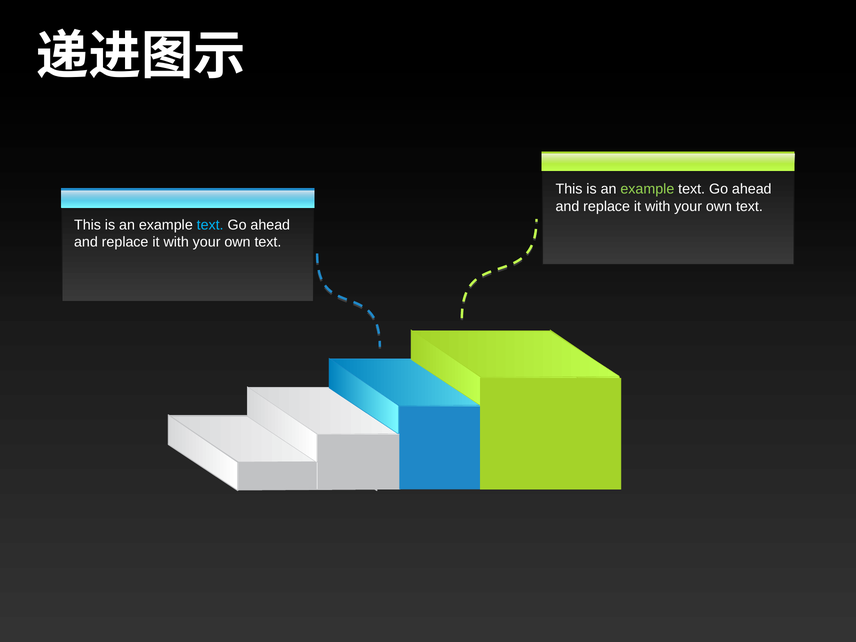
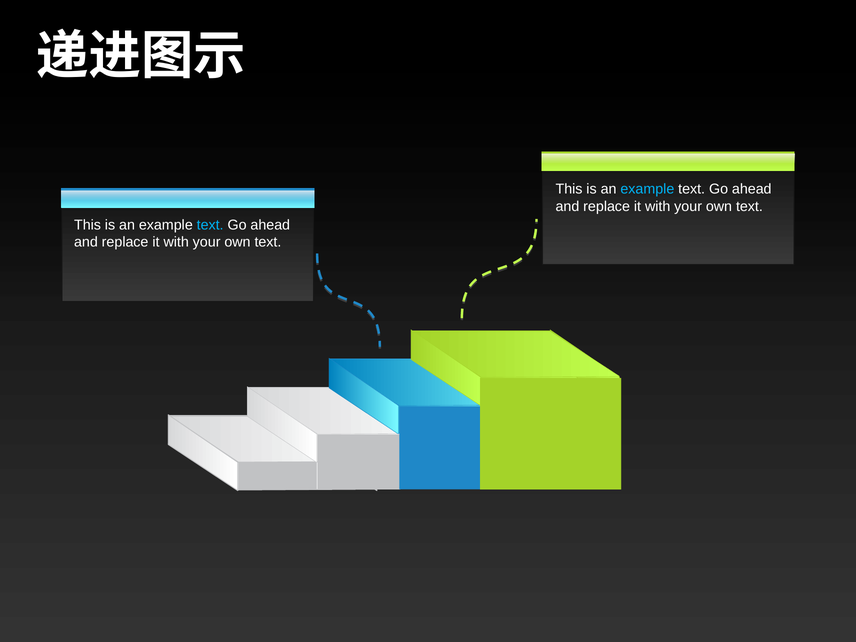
example at (647, 189) colour: light green -> light blue
